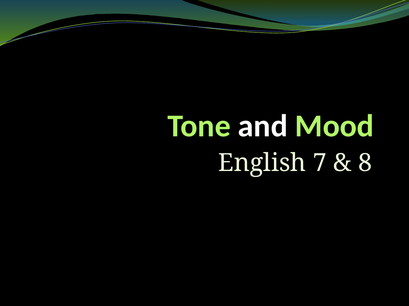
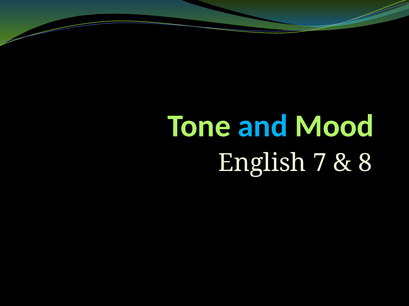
and colour: white -> light blue
